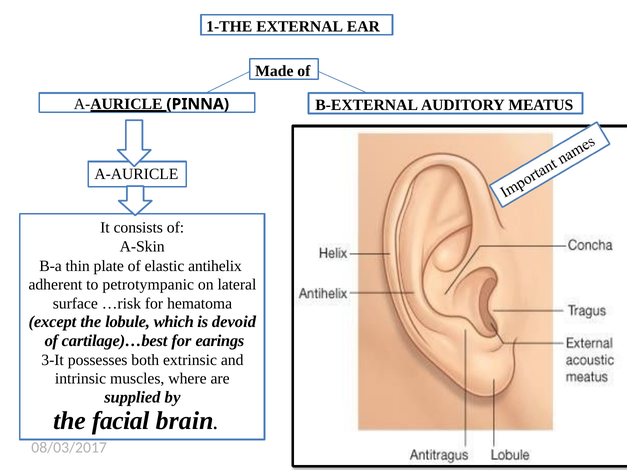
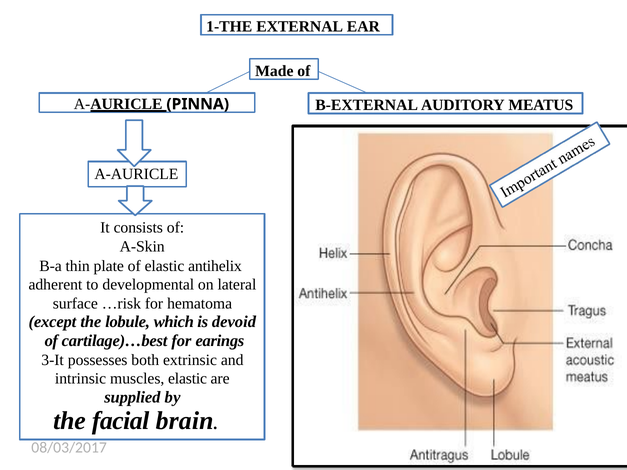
petrotympanic: petrotympanic -> developmental
muscles where: where -> elastic
